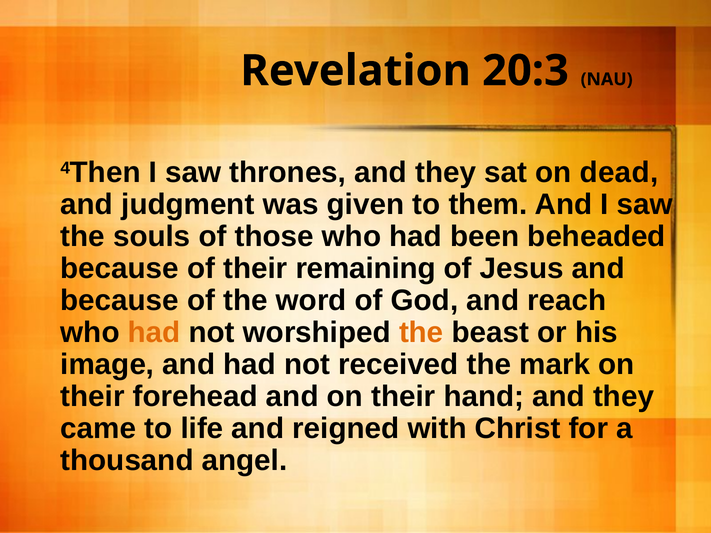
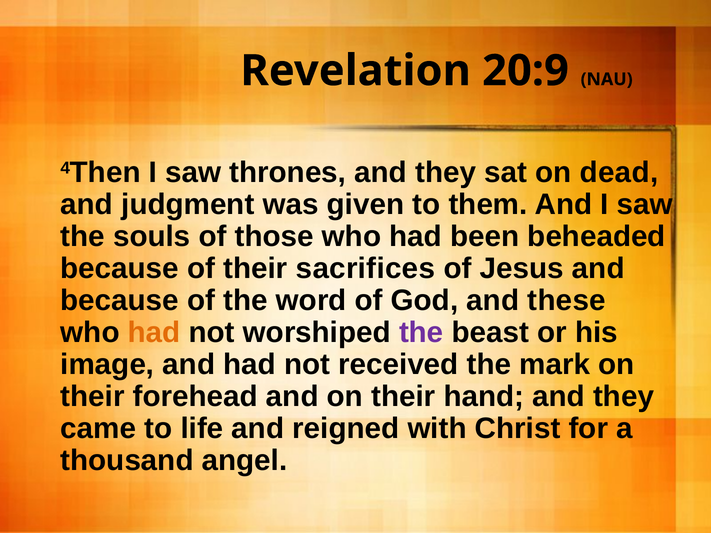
20:3: 20:3 -> 20:9
remaining: remaining -> sacrifices
reach: reach -> these
the at (421, 333) colour: orange -> purple
